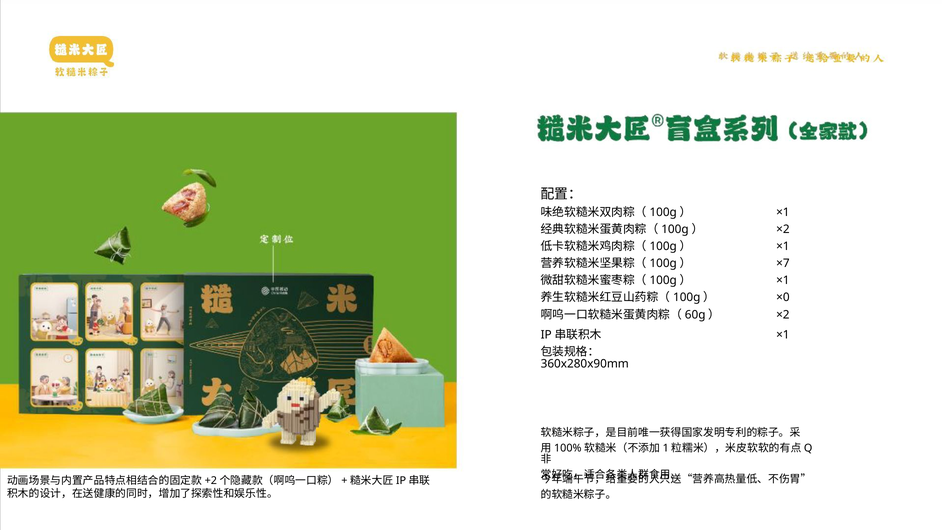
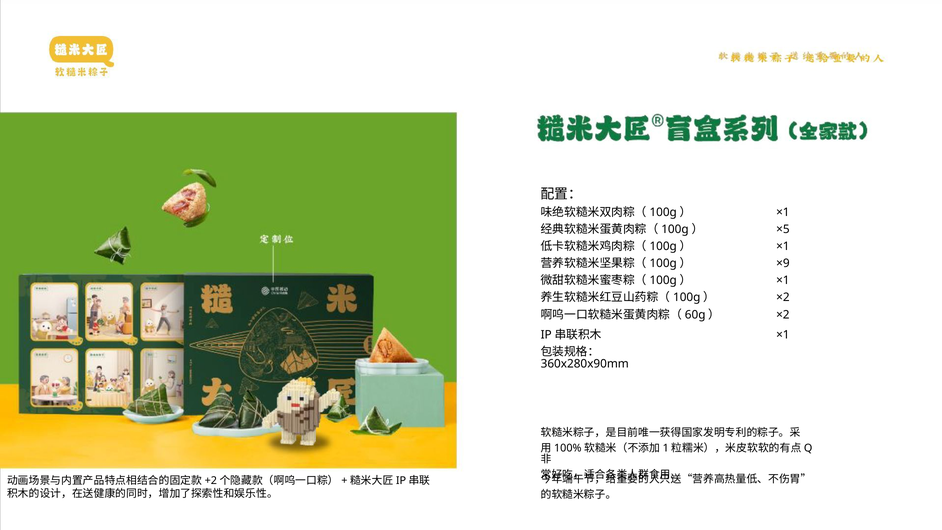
×2 at (783, 229): ×2 -> ×5
×7: ×7 -> ×9
×0 at (783, 297): ×0 -> ×2
